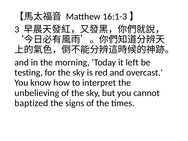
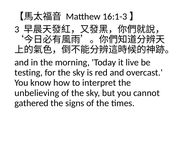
left: left -> live
baptized: baptized -> gathered
